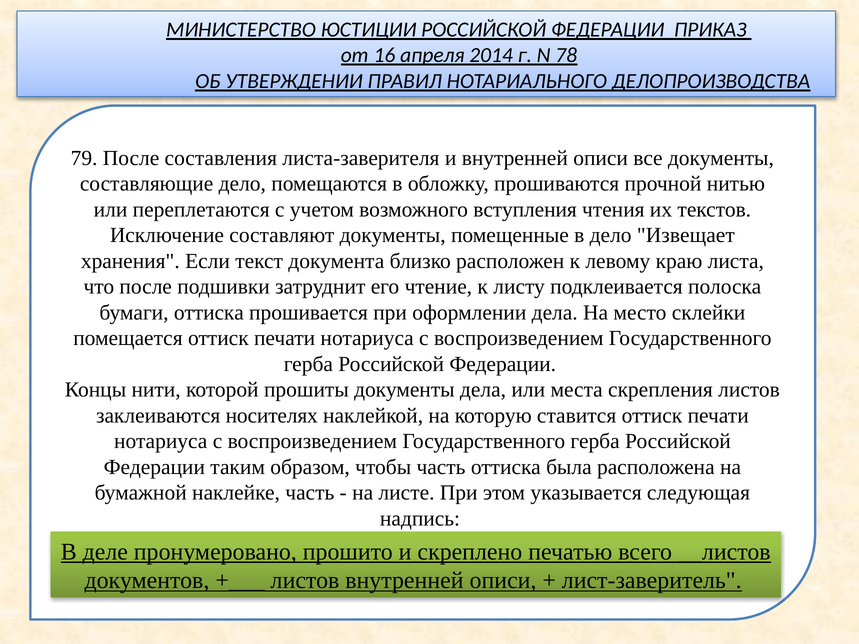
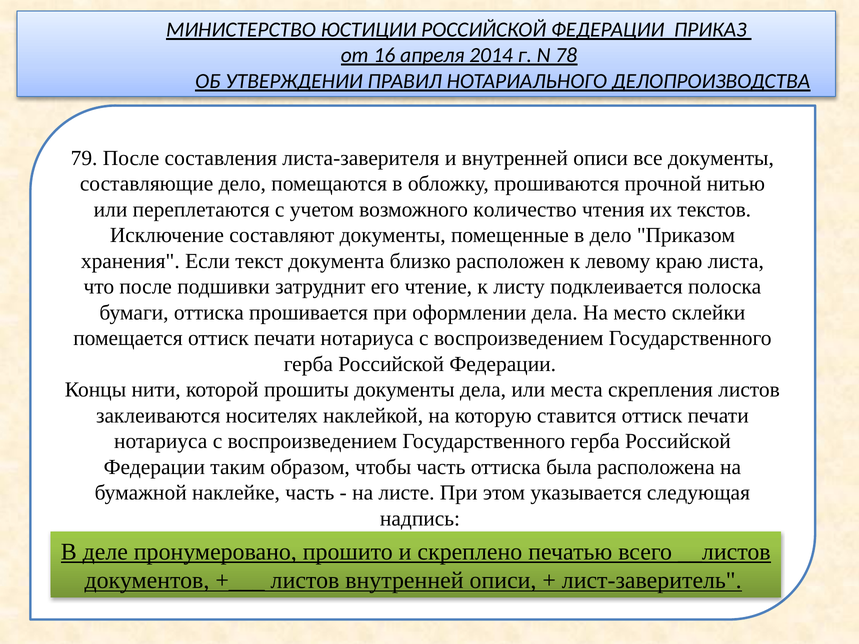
вступления: вступления -> количество
Извещает: Извещает -> Приказом
